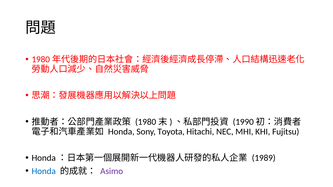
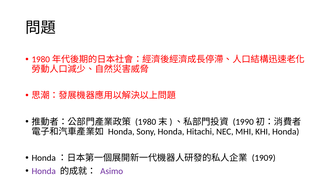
Sony Toyota: Toyota -> Honda
KHI Fujitsu: Fujitsu -> Honda
1989: 1989 -> 1909
Honda at (44, 171) colour: blue -> purple
